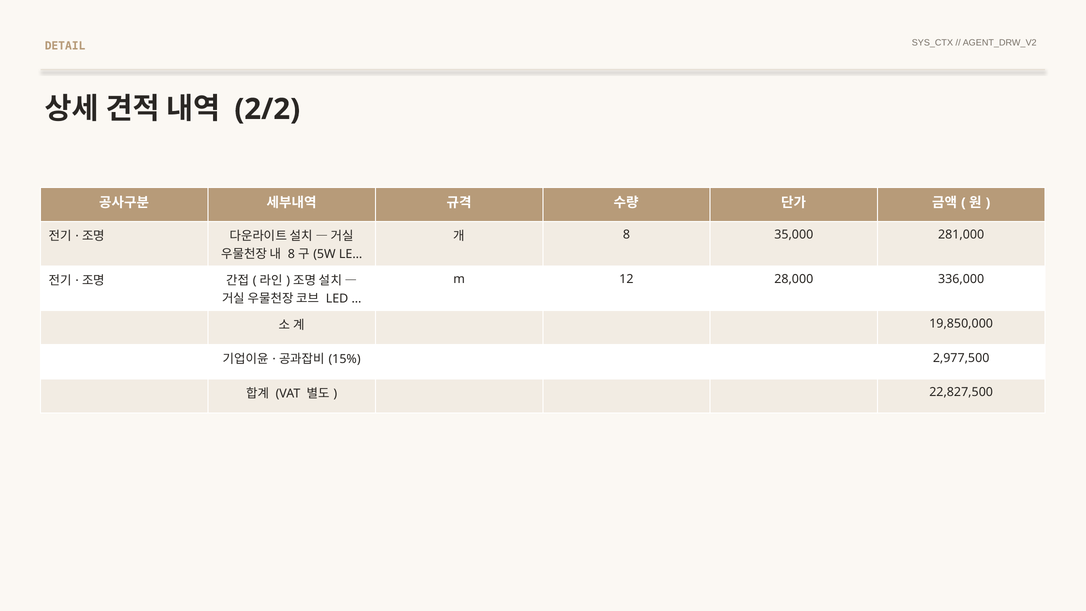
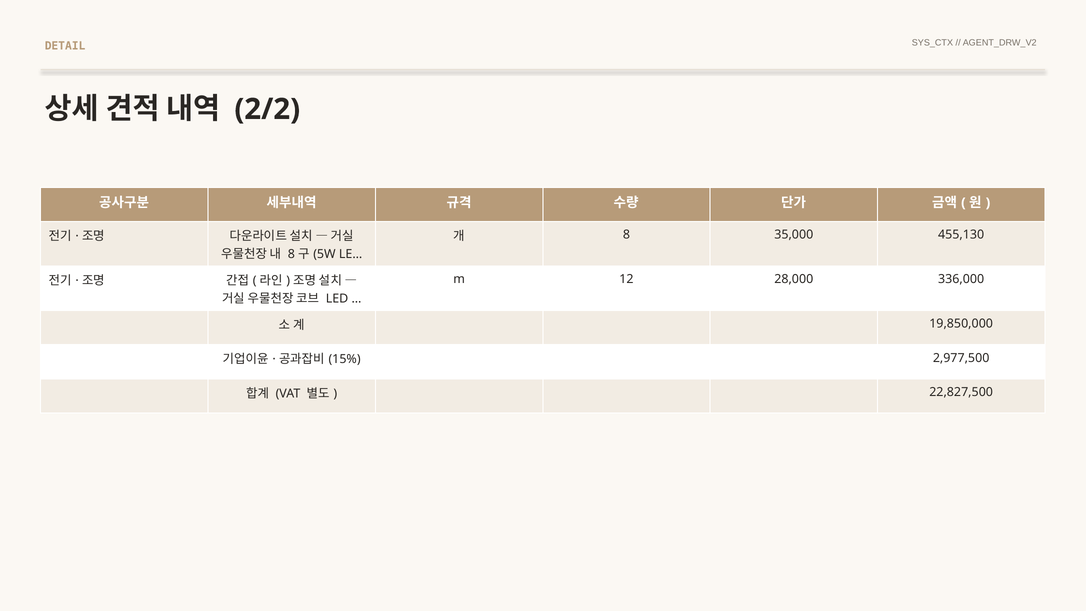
281,000: 281,000 -> 455,130
